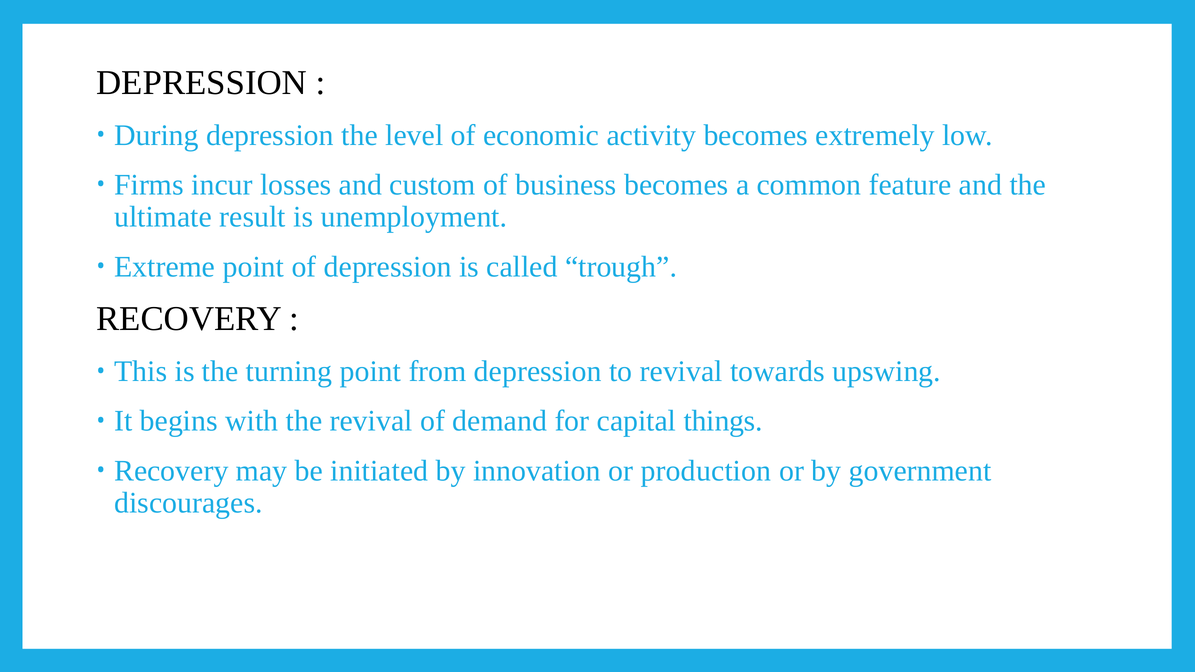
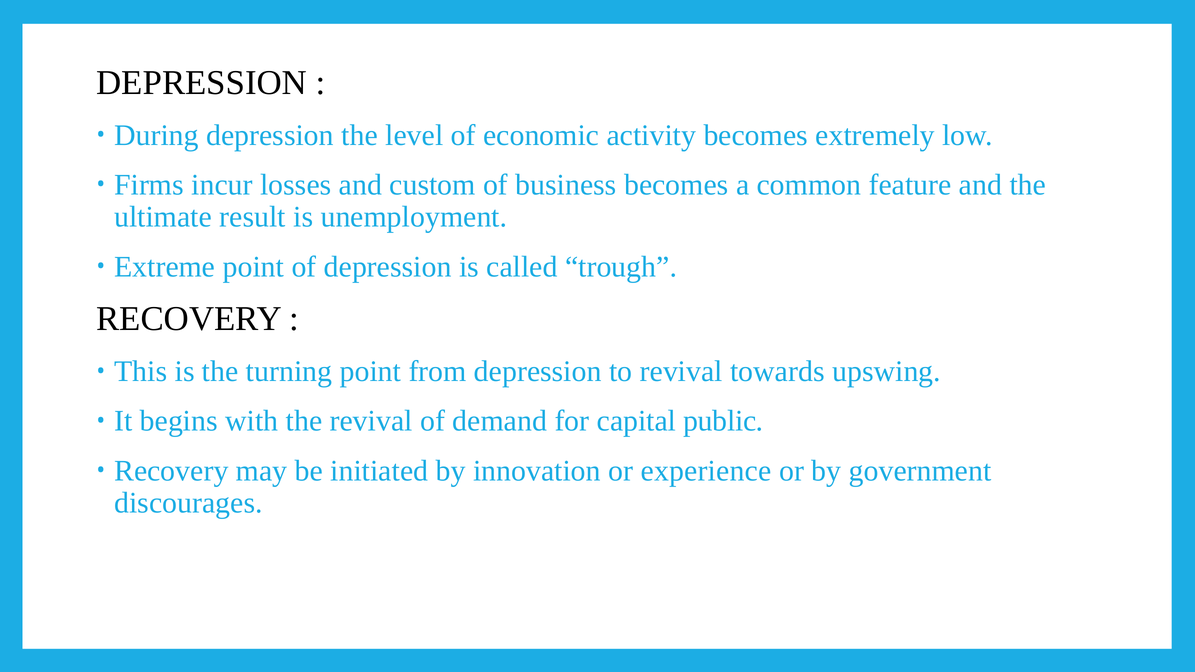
things: things -> public
production: production -> experience
